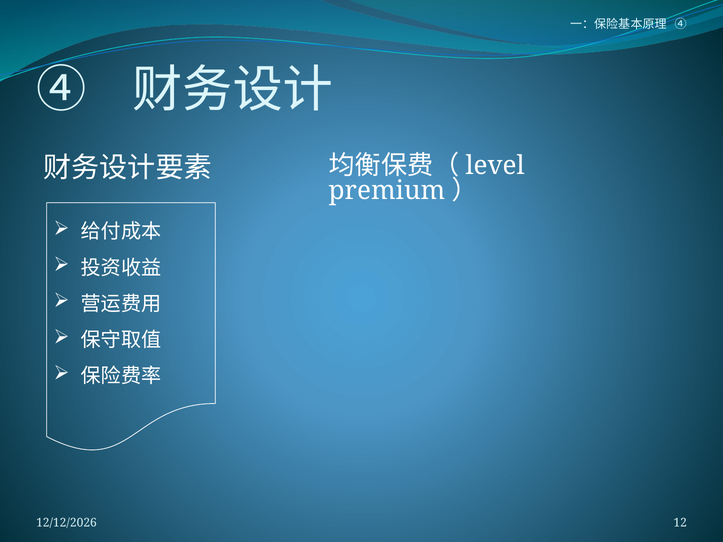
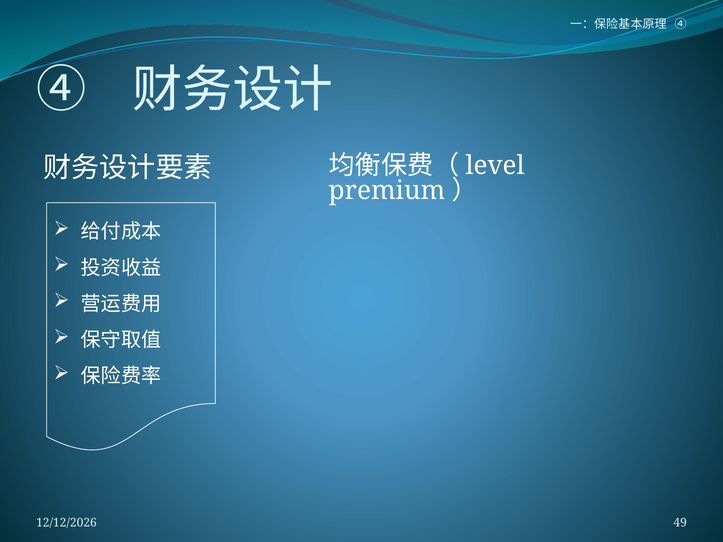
12: 12 -> 49
